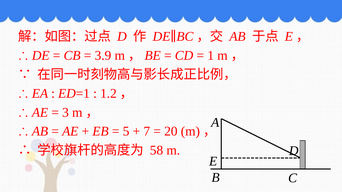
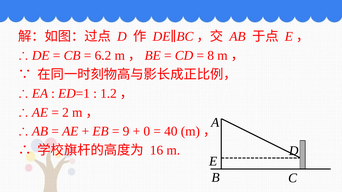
3.9: 3.9 -> 6.2
1: 1 -> 8
3: 3 -> 2
5: 5 -> 9
7: 7 -> 0
20: 20 -> 40
58: 58 -> 16
